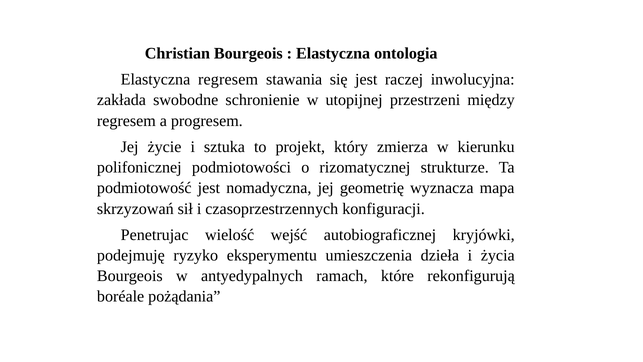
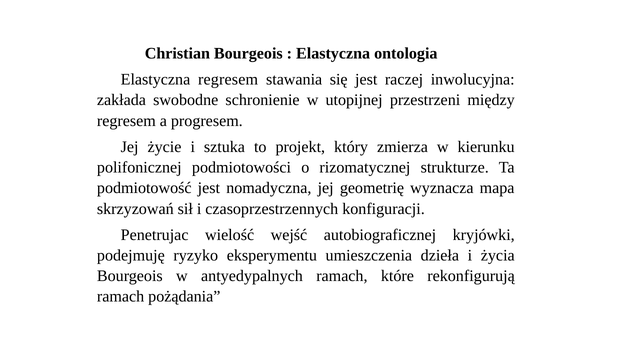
boréale at (121, 296): boréale -> ramach
